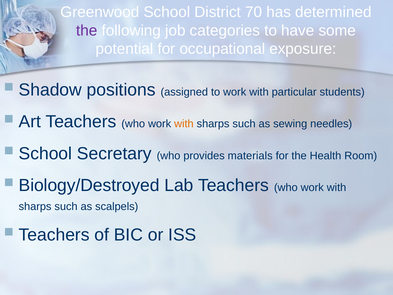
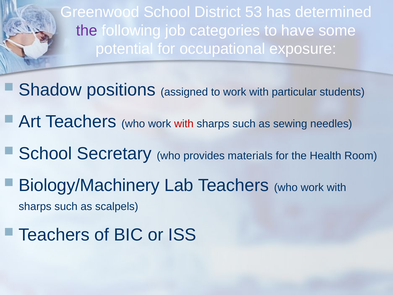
70: 70 -> 53
with at (184, 124) colour: orange -> red
Biology/Destroyed: Biology/Destroyed -> Biology/Machinery
